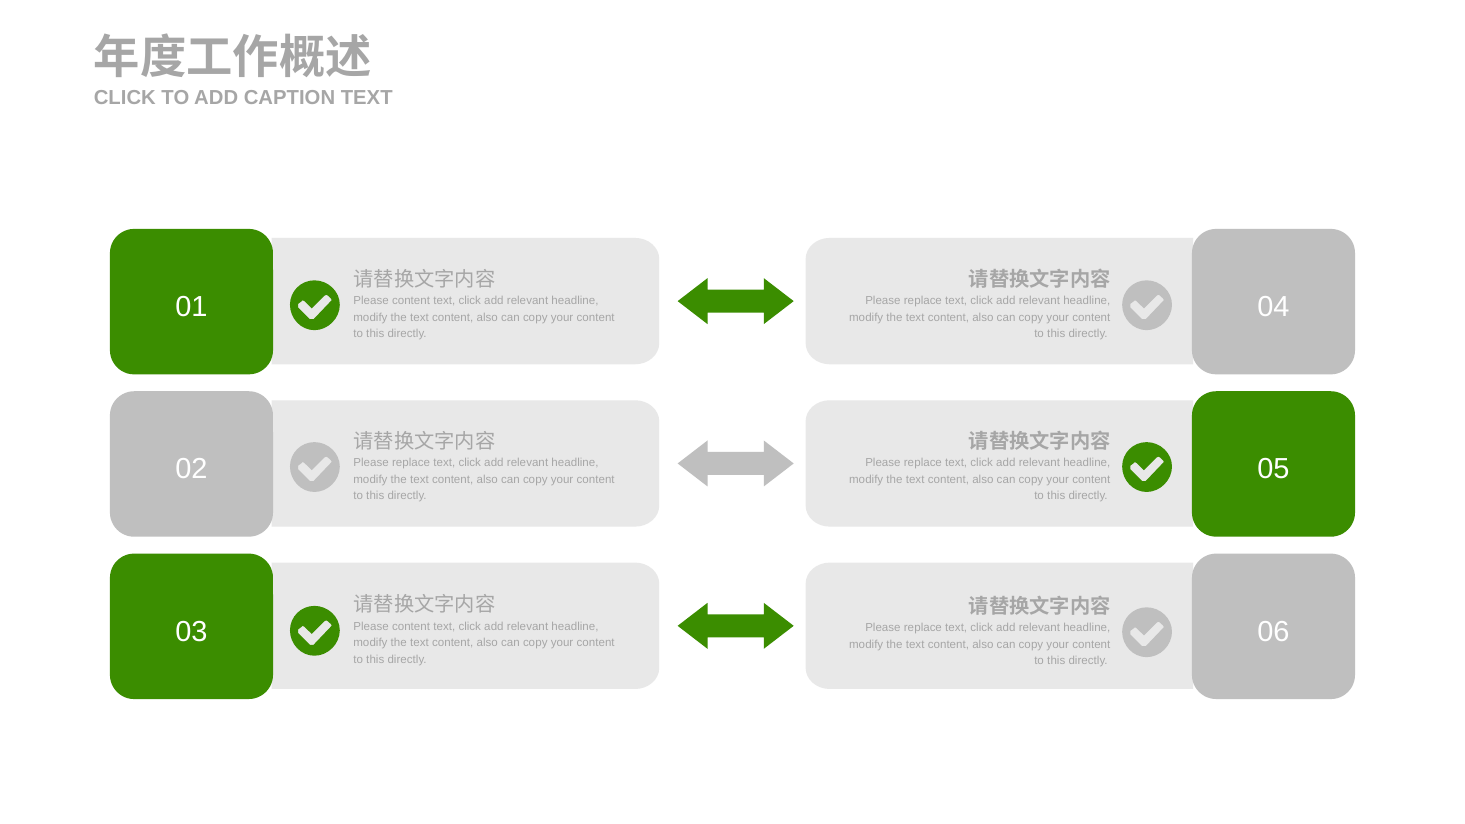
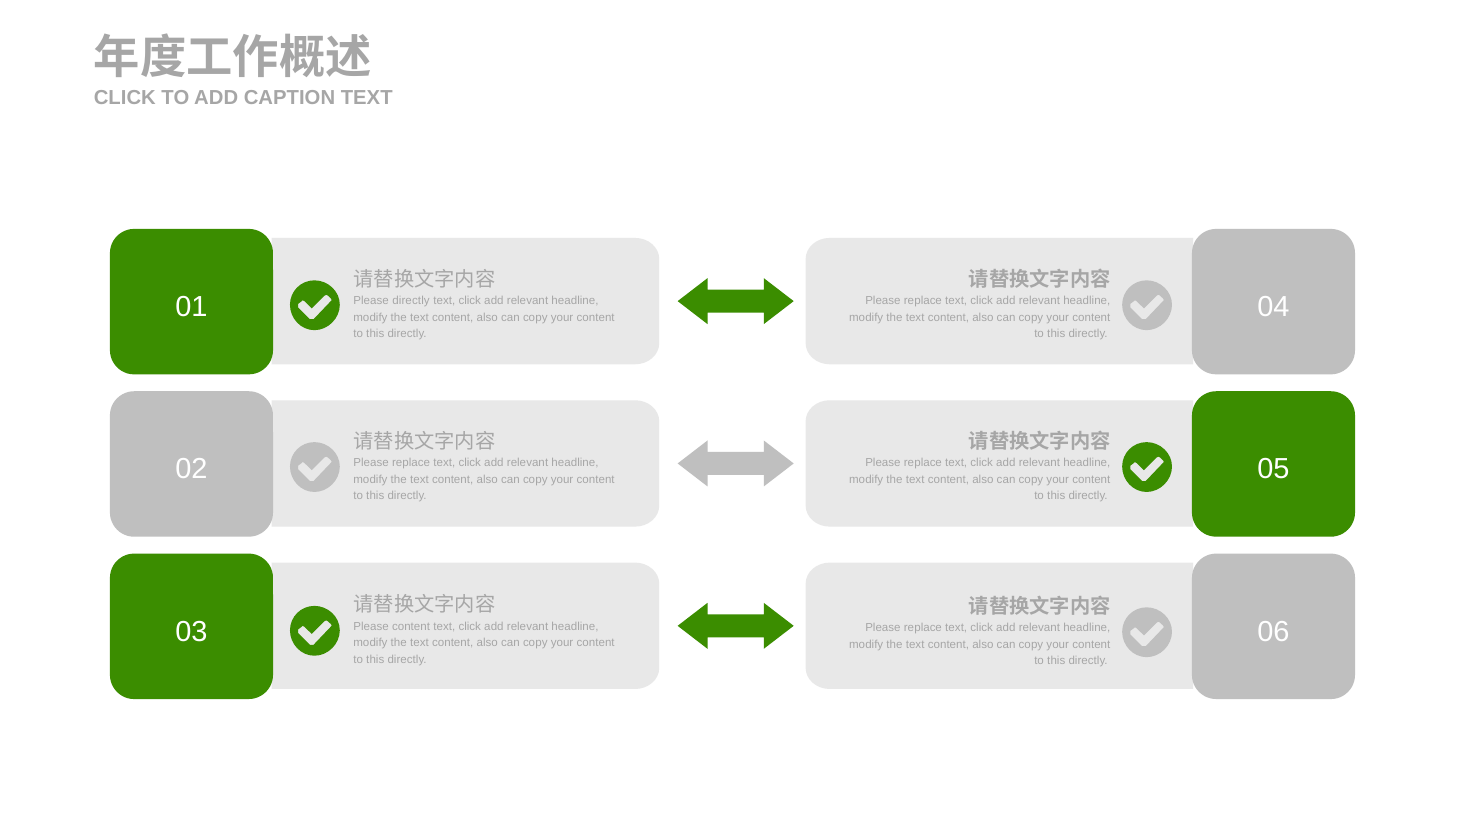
content at (411, 301): content -> directly
